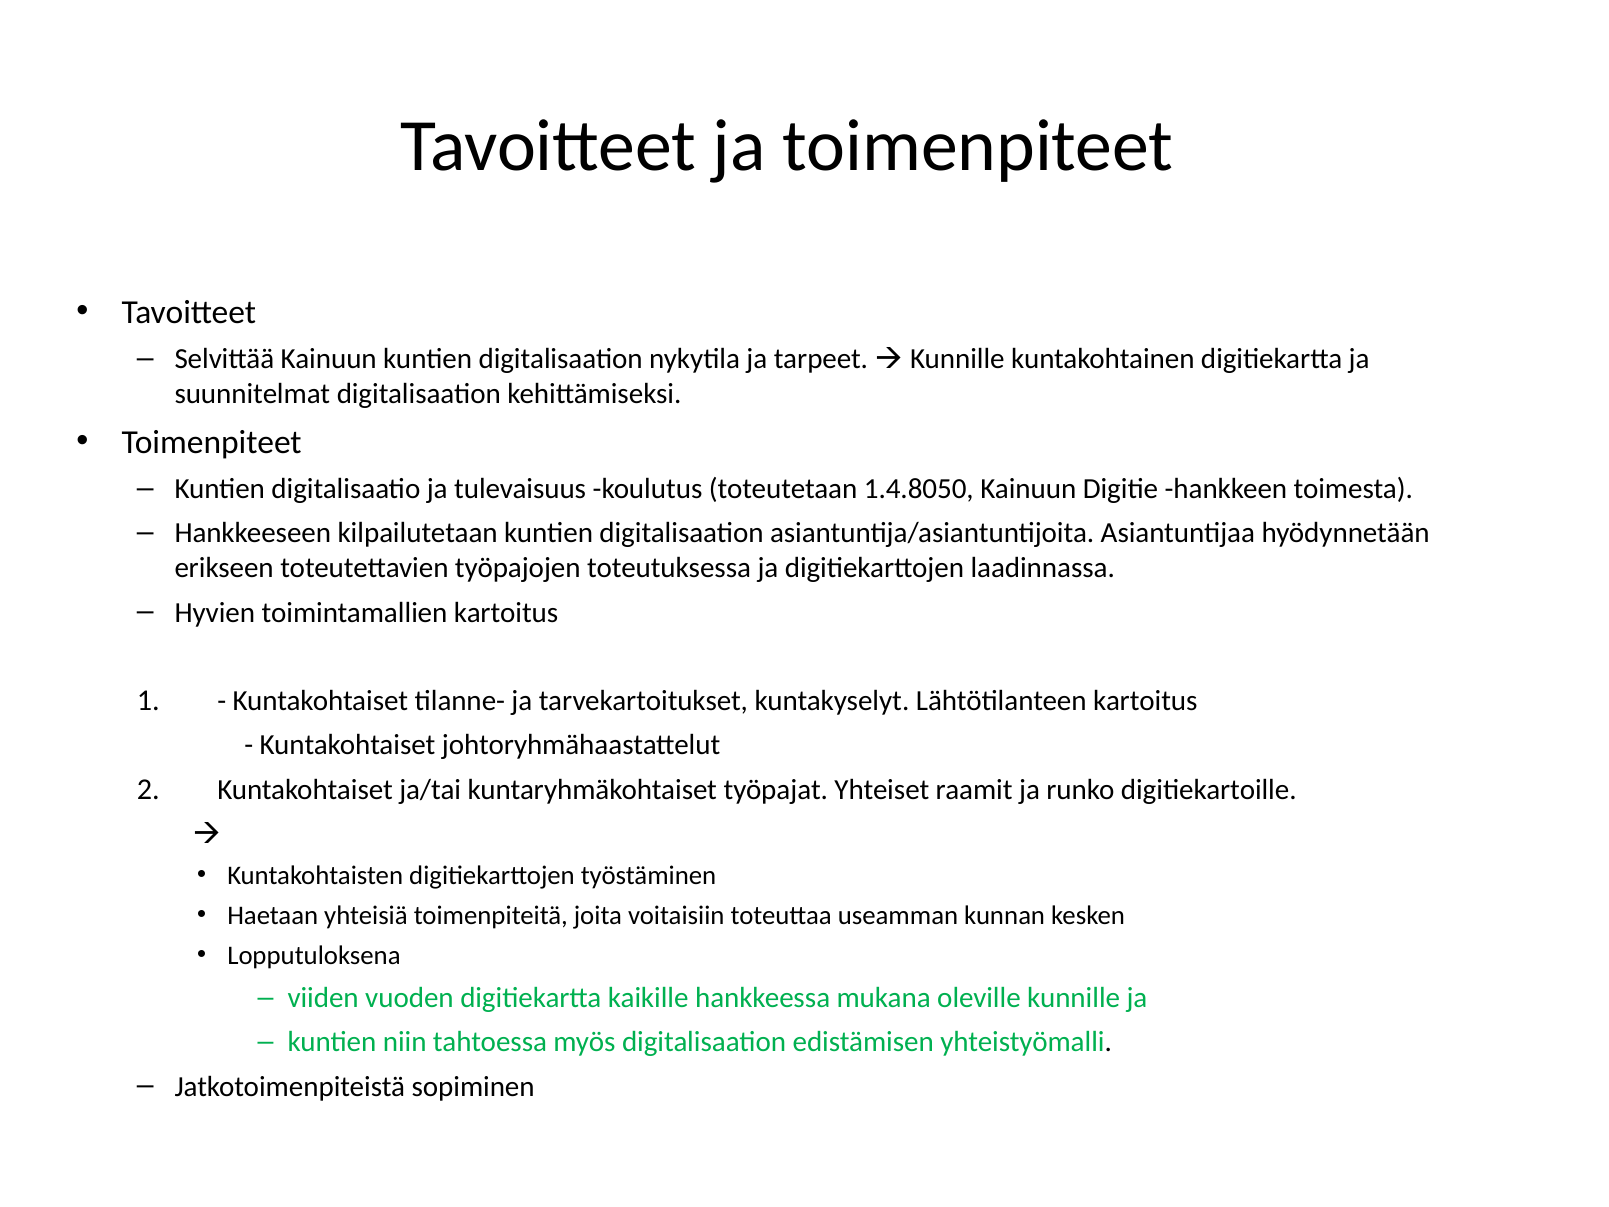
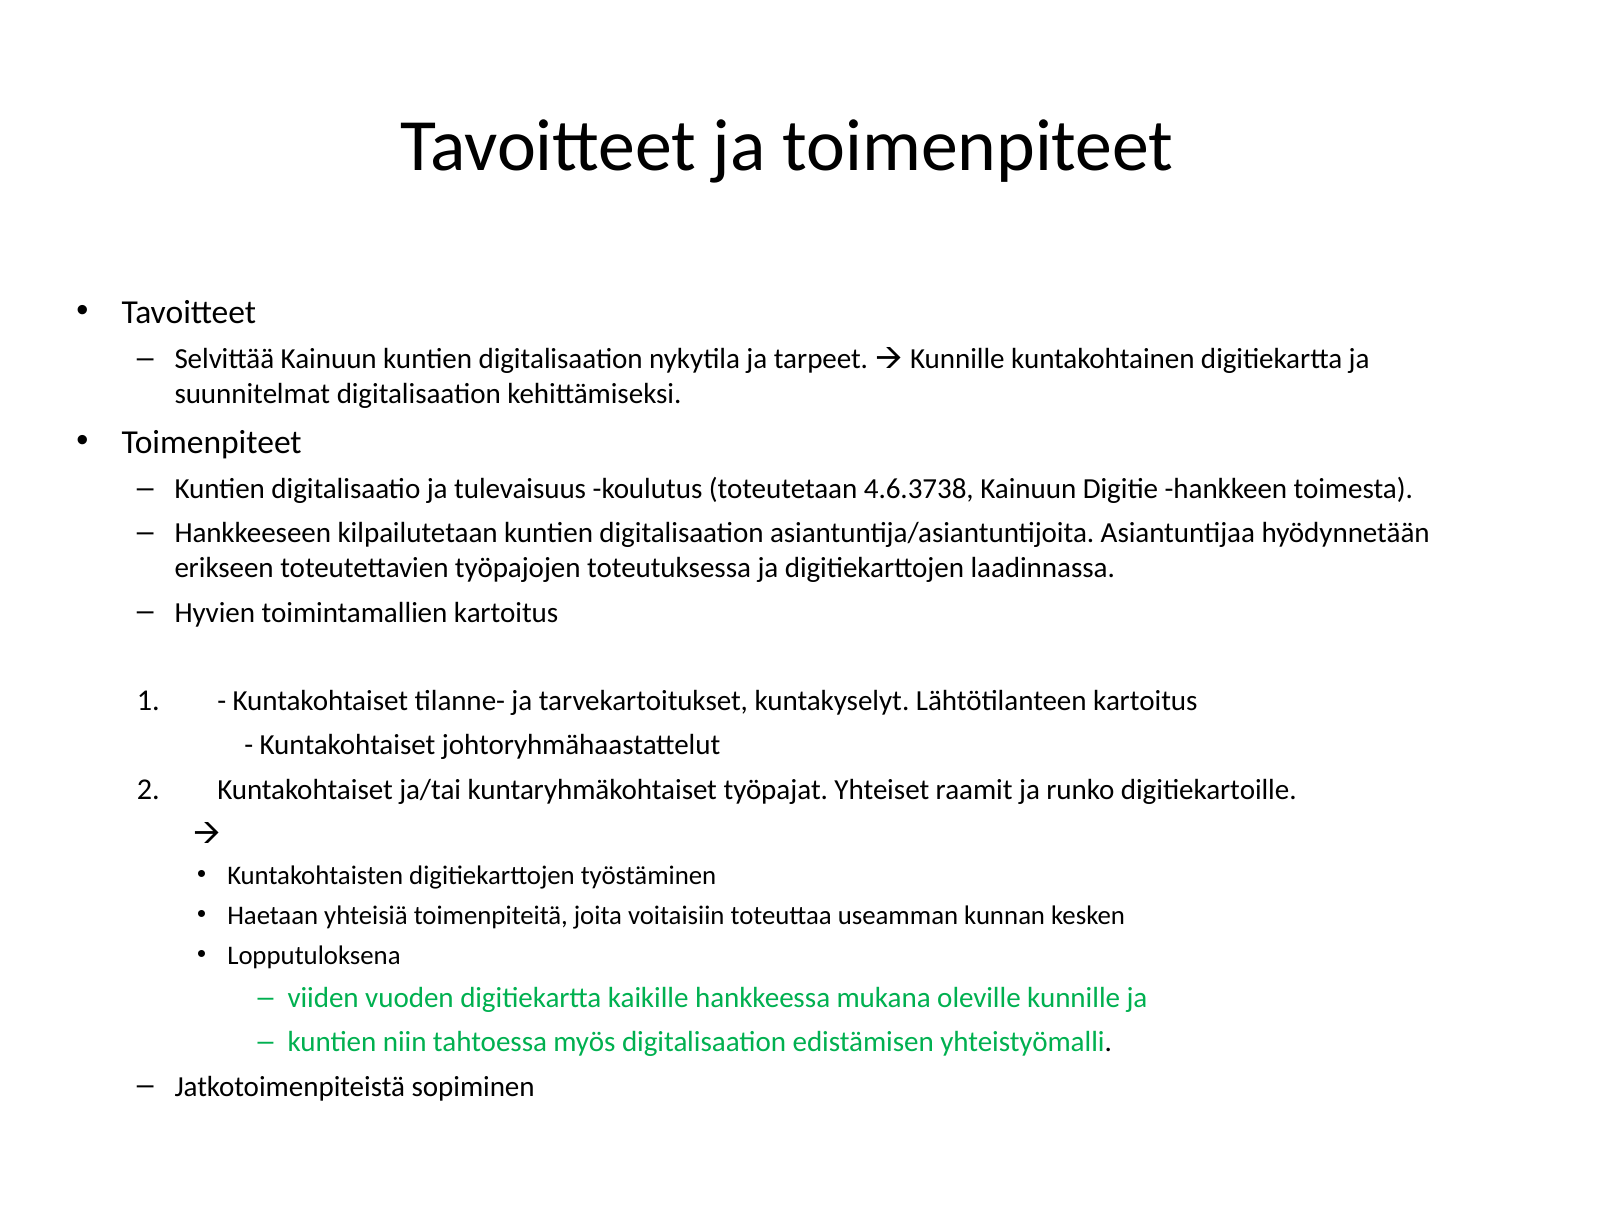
1.4.8050: 1.4.8050 -> 4.6.3738
